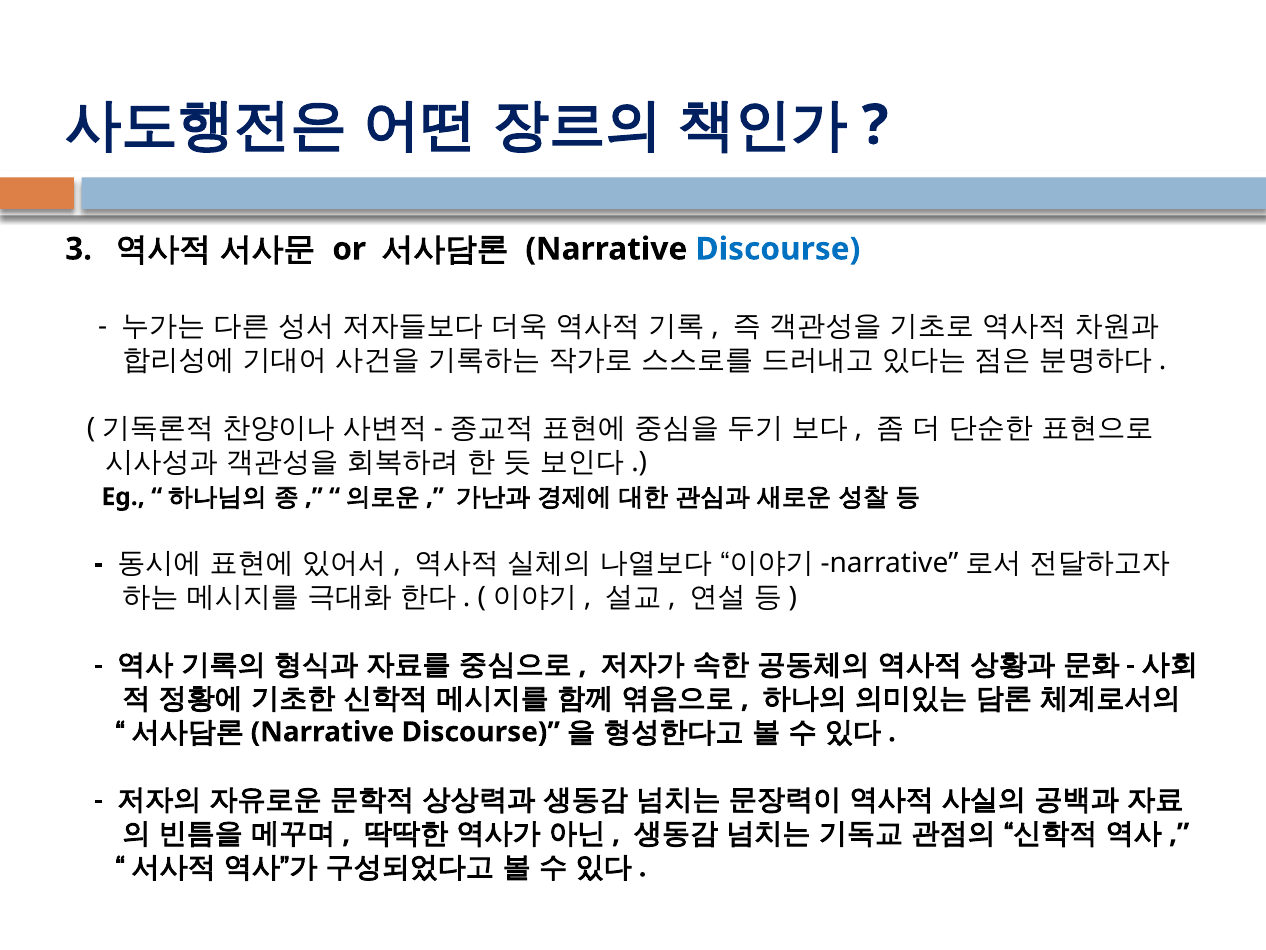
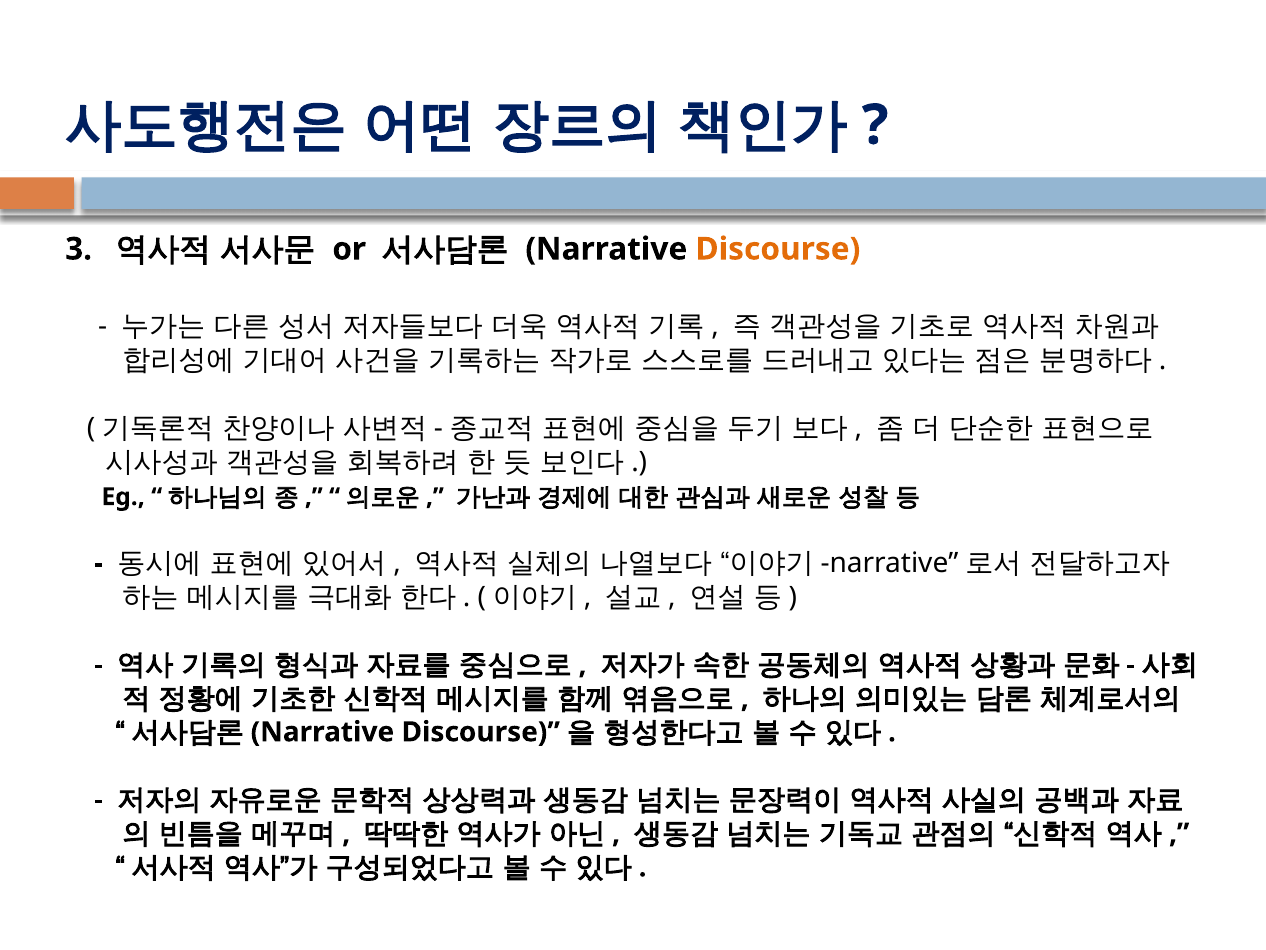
Discourse at (778, 249) colour: blue -> orange
